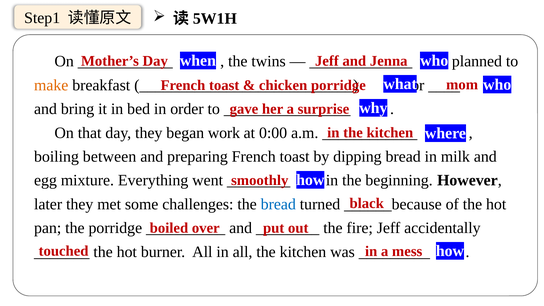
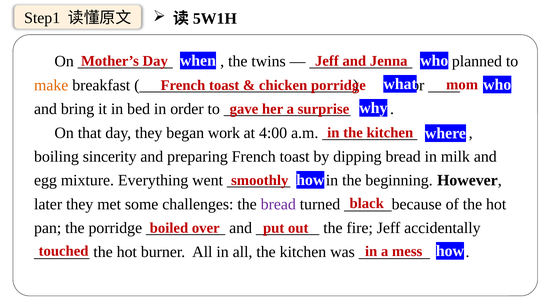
0:00: 0:00 -> 4:00
between: between -> sincerity
bread at (278, 204) colour: blue -> purple
